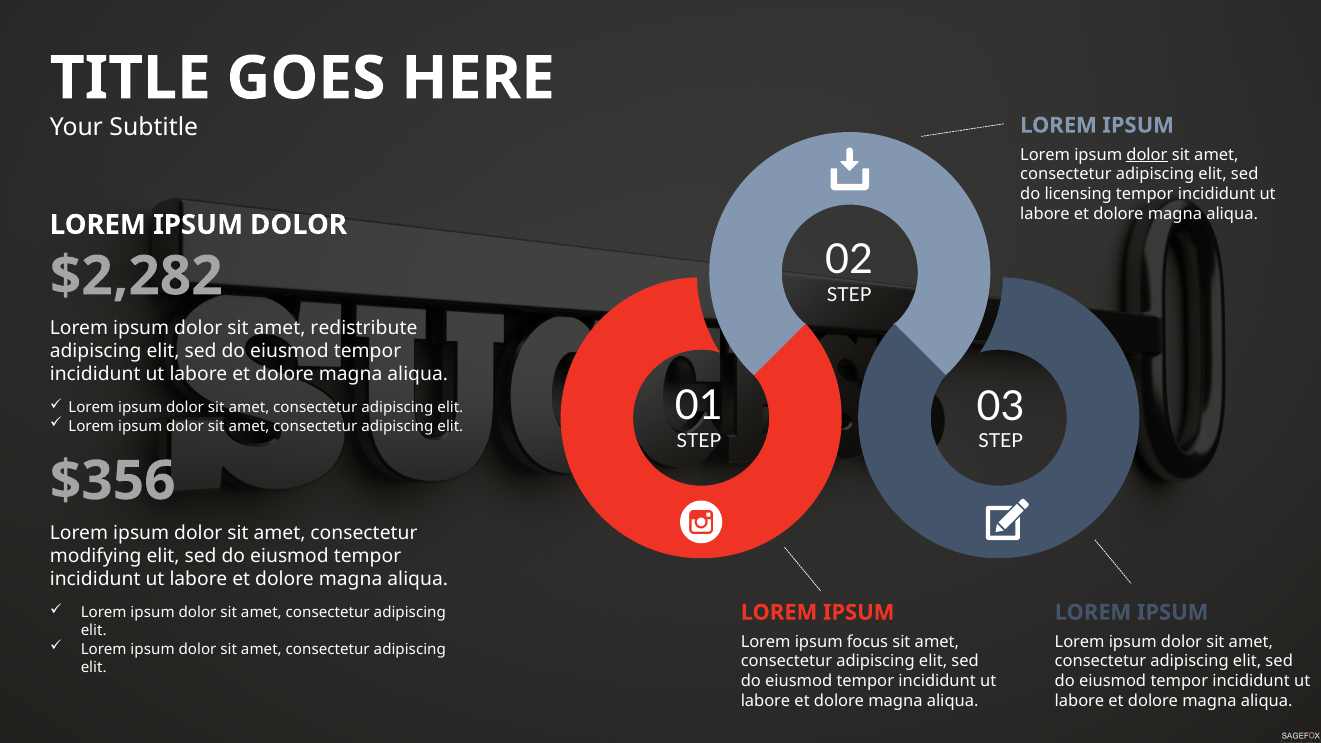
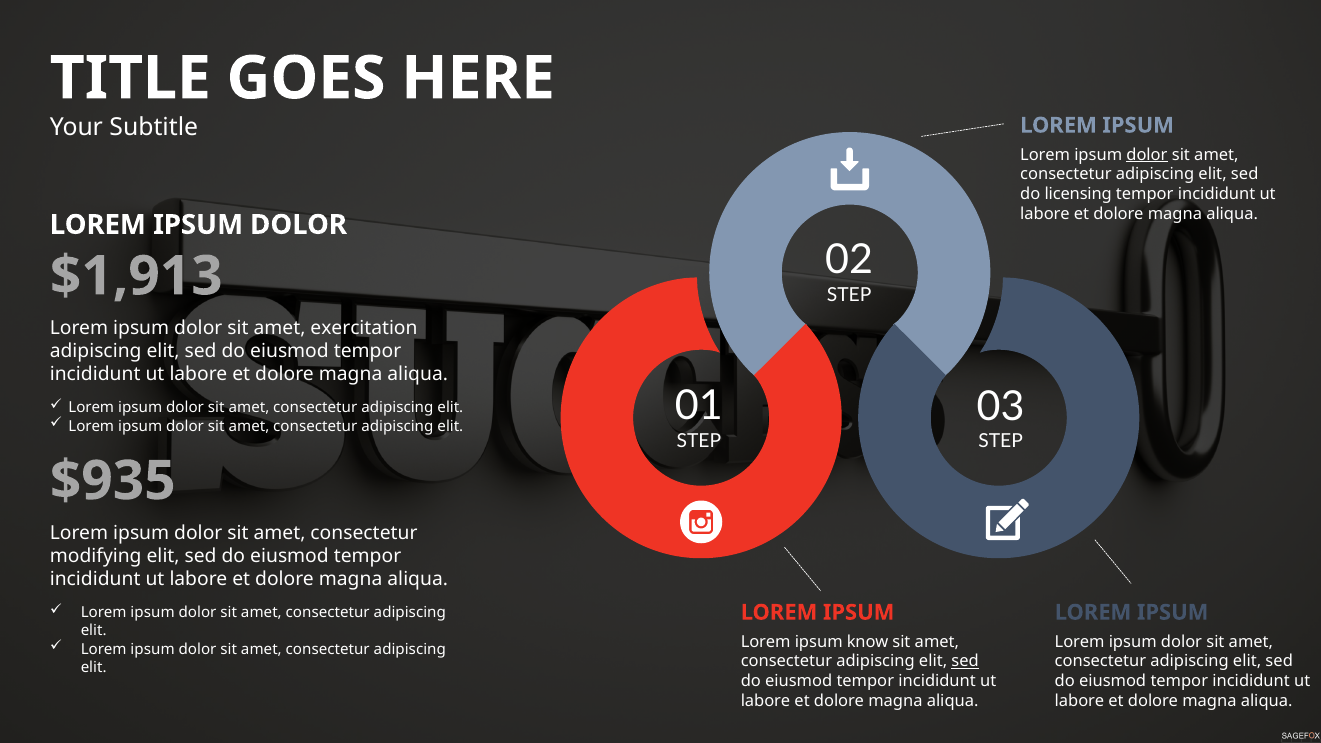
$2,282: $2,282 -> $1,913
redistribute: redistribute -> exercitation
$356: $356 -> $935
focus: focus -> know
sed at (965, 662) underline: none -> present
